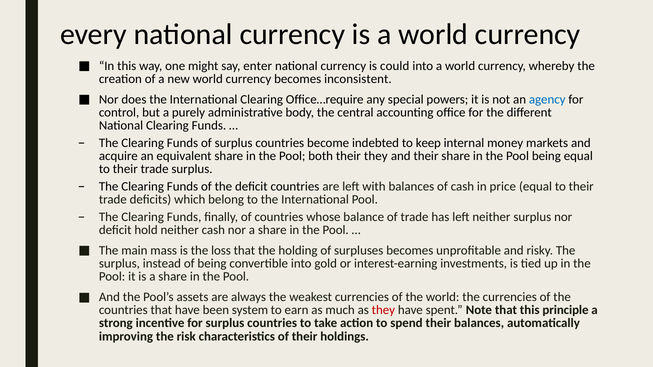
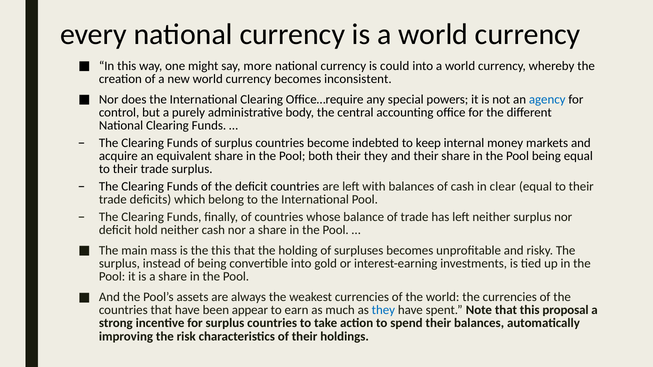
enter: enter -> more
price: price -> clear
the loss: loss -> this
system: system -> appear
they at (383, 310) colour: red -> blue
principle: principle -> proposal
